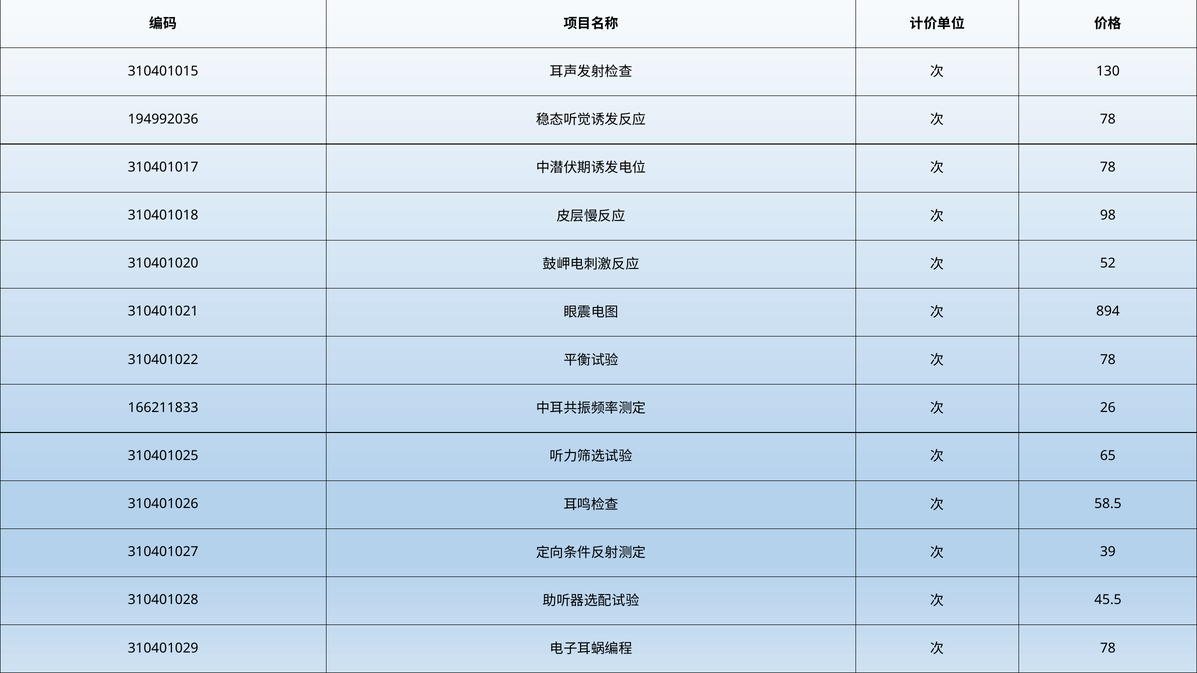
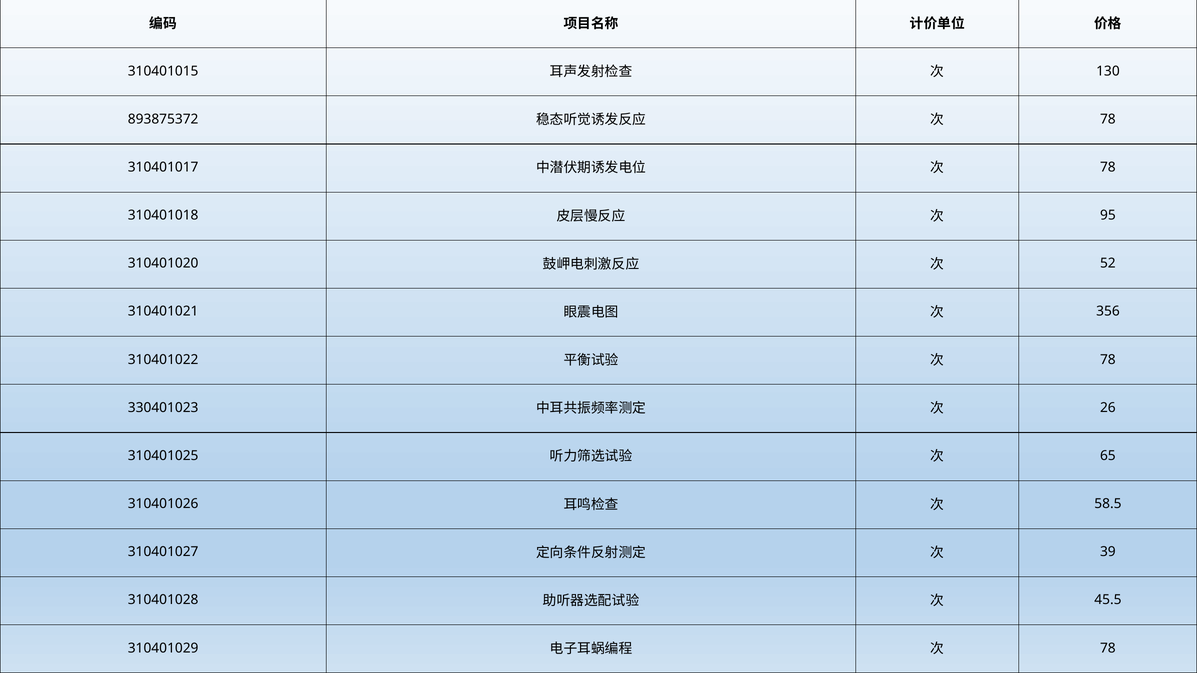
194992036: 194992036 -> 893875372
98: 98 -> 95
894: 894 -> 356
166211833: 166211833 -> 330401023
